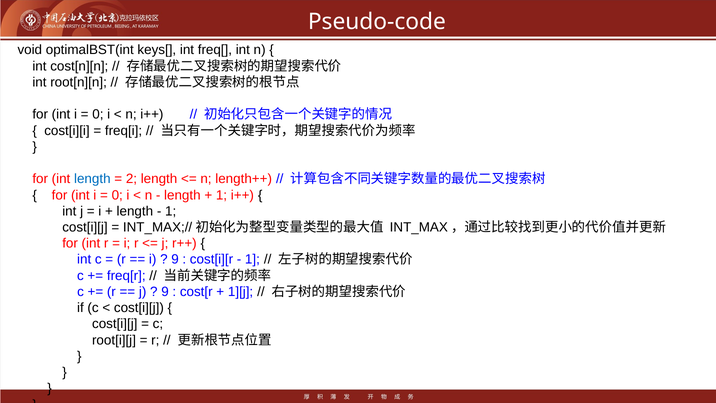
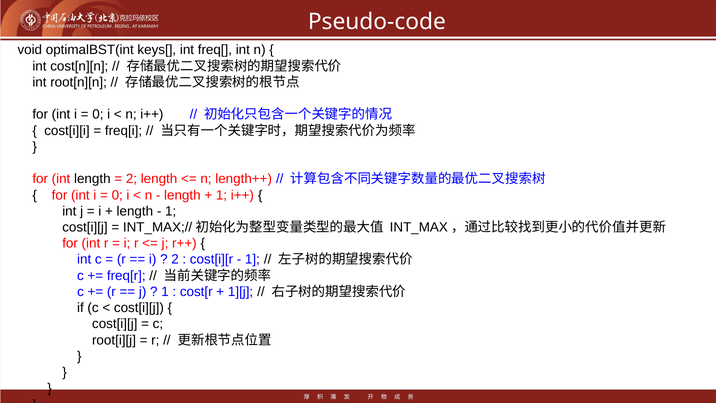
length at (92, 179) colour: blue -> black
9 at (175, 259): 9 -> 2
9 at (165, 292): 9 -> 1
